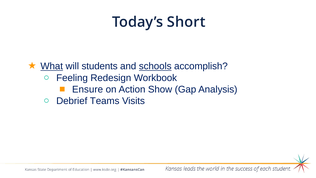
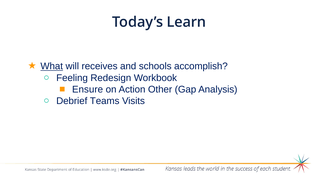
Short: Short -> Learn
students: students -> receives
schools underline: present -> none
Show: Show -> Other
